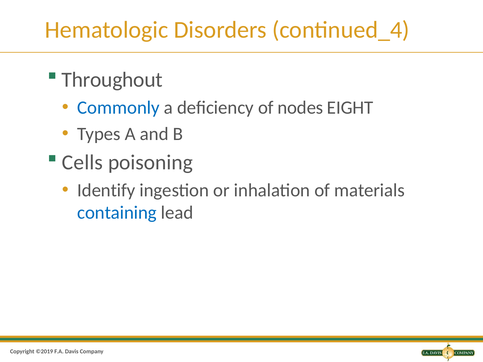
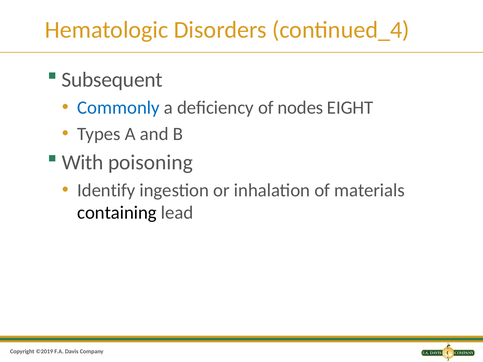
Throughout: Throughout -> Subsequent
Cells: Cells -> With
containing colour: blue -> black
